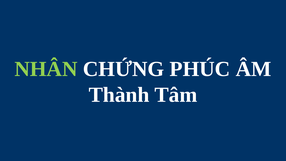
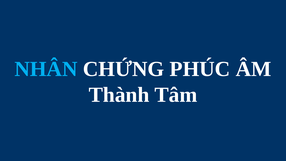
NHÂN colour: light green -> light blue
